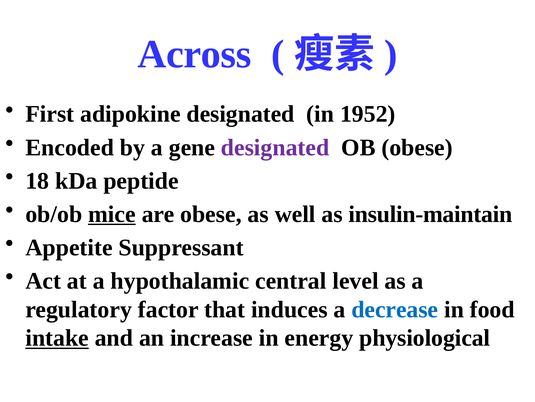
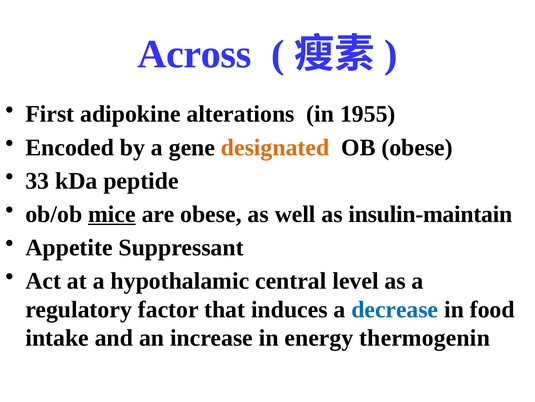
adipokine designated: designated -> alterations
1952: 1952 -> 1955
designated at (275, 147) colour: purple -> orange
18: 18 -> 33
intake underline: present -> none
physiological: physiological -> thermogenin
